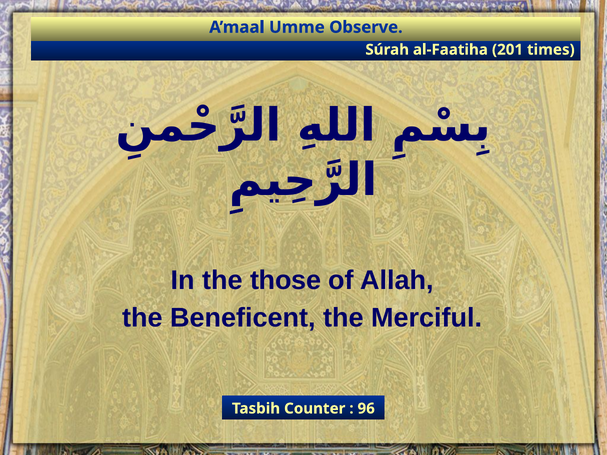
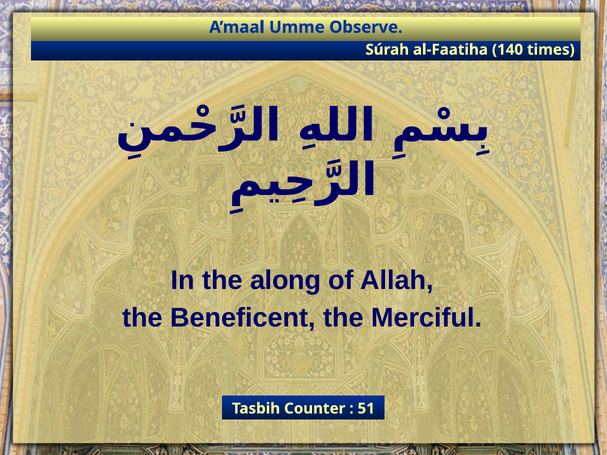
201: 201 -> 140
those: those -> along
96: 96 -> 51
